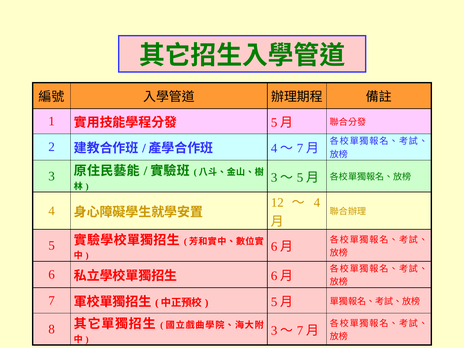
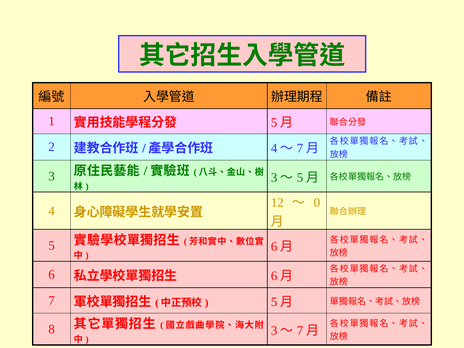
4 at (317, 203): 4 -> 0
